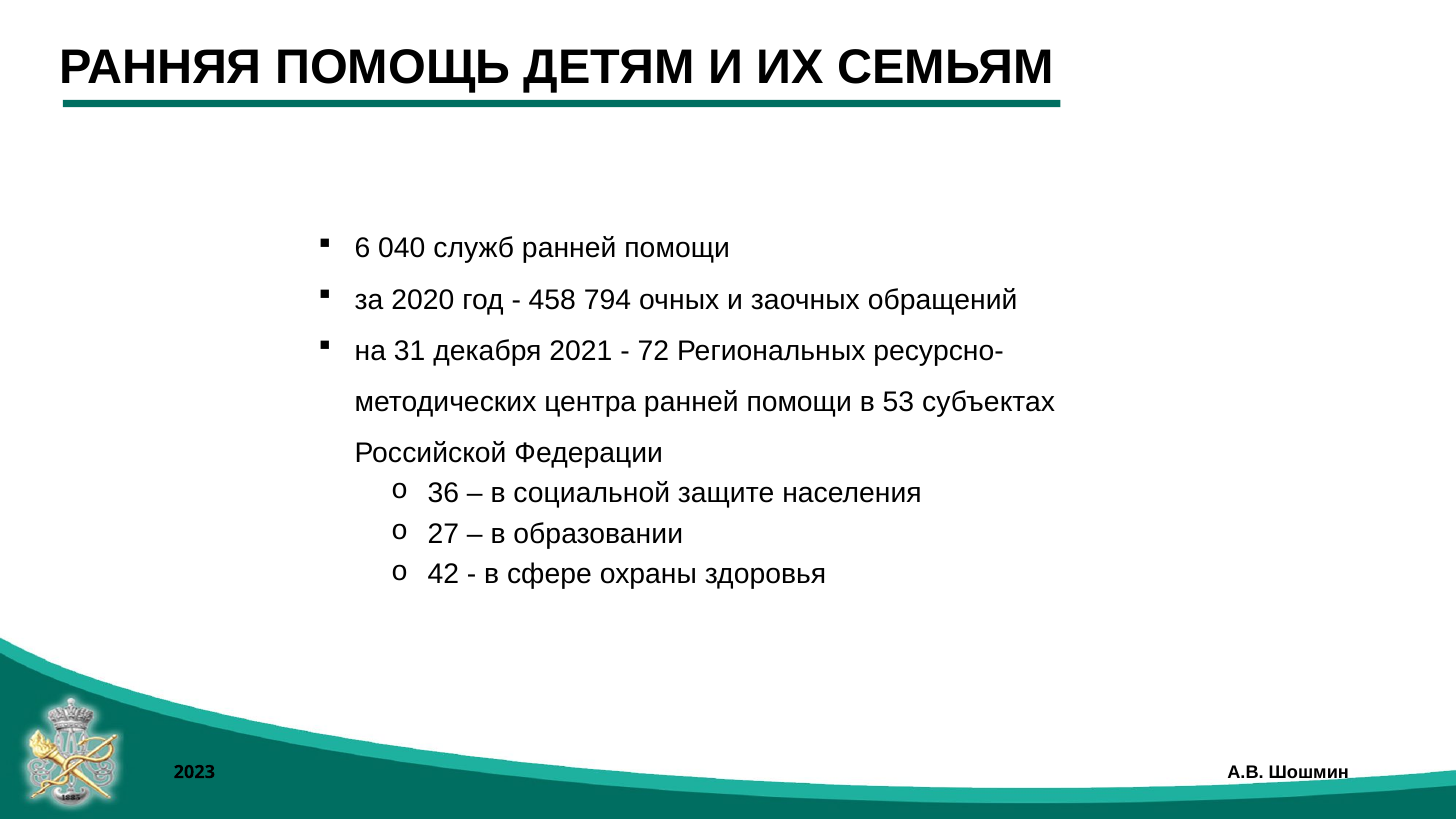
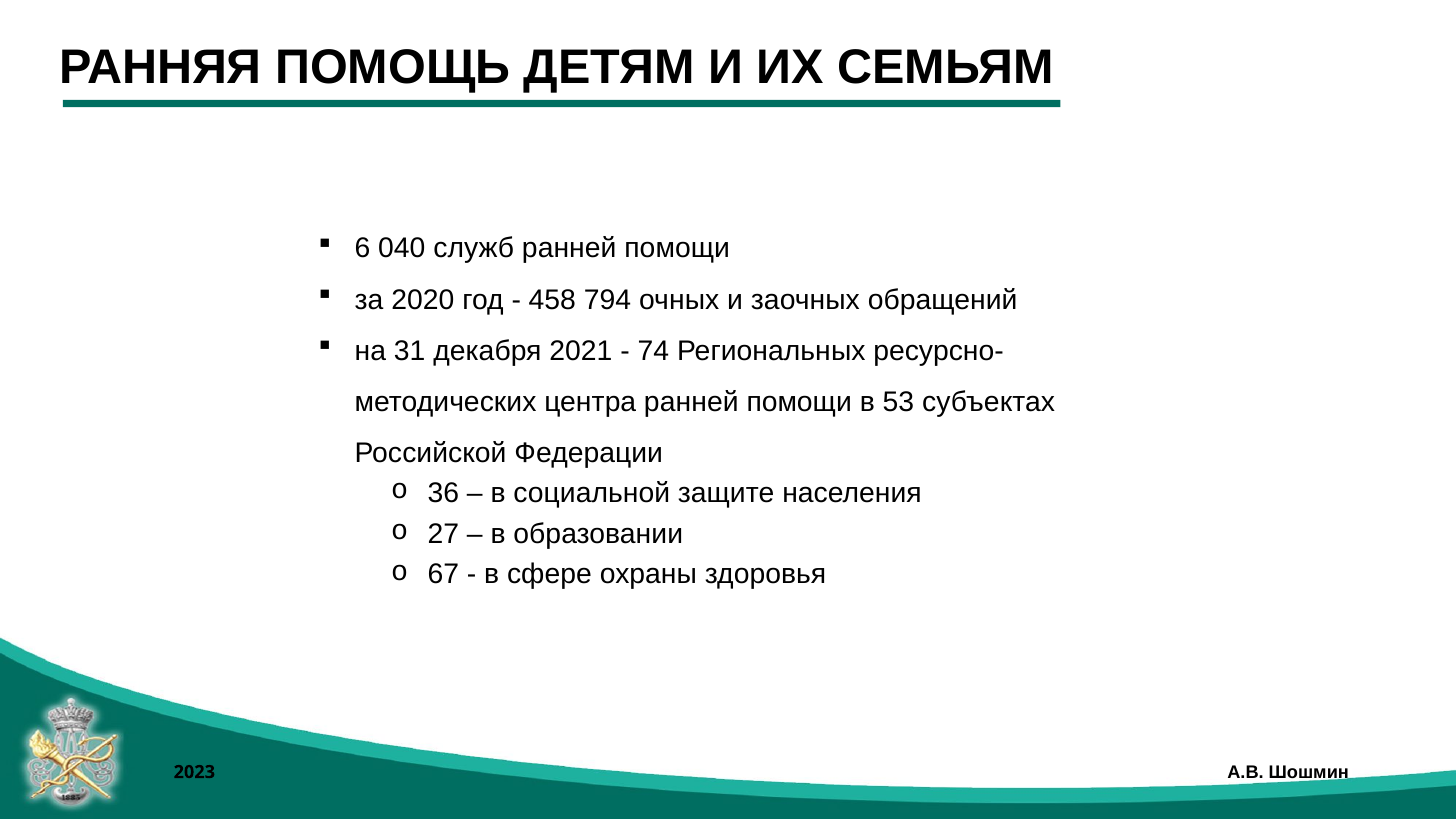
72: 72 -> 74
42: 42 -> 67
